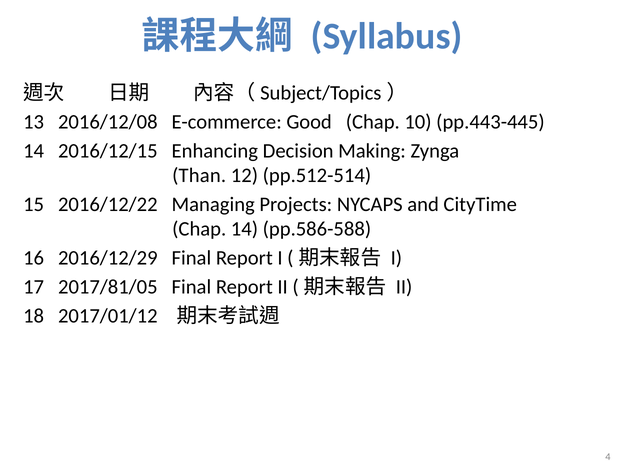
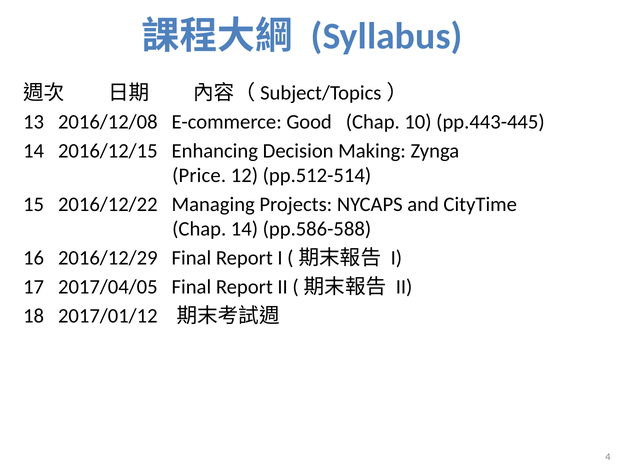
Than: Than -> Price
2017/81/05: 2017/81/05 -> 2017/04/05
